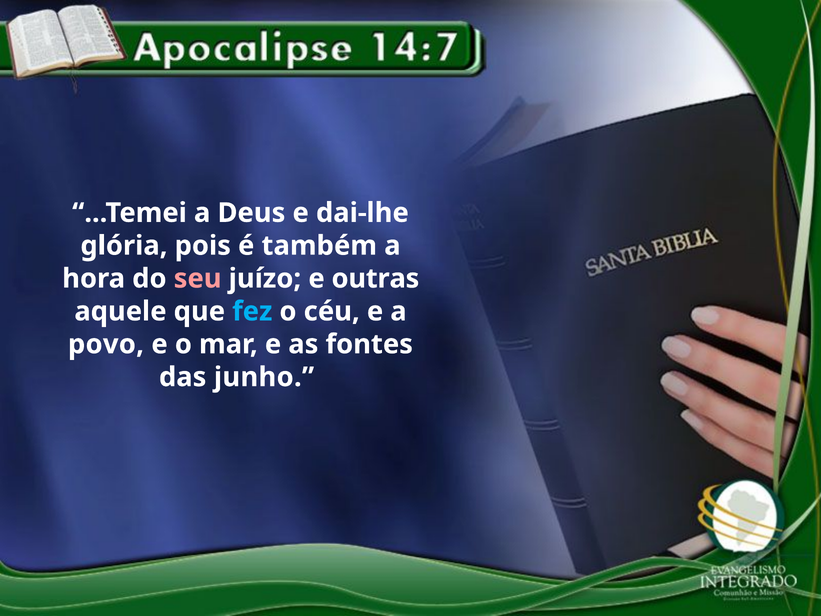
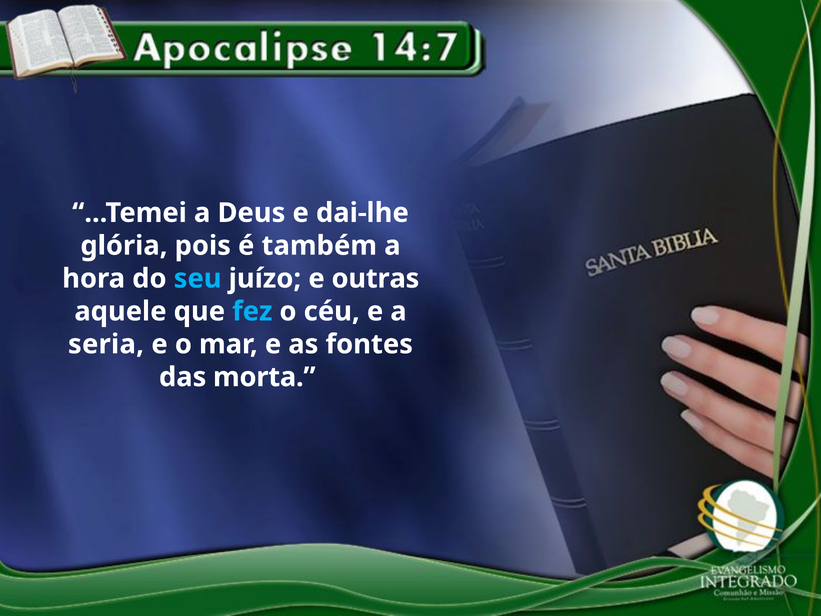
seu colour: pink -> light blue
povo: povo -> seria
junho: junho -> morta
